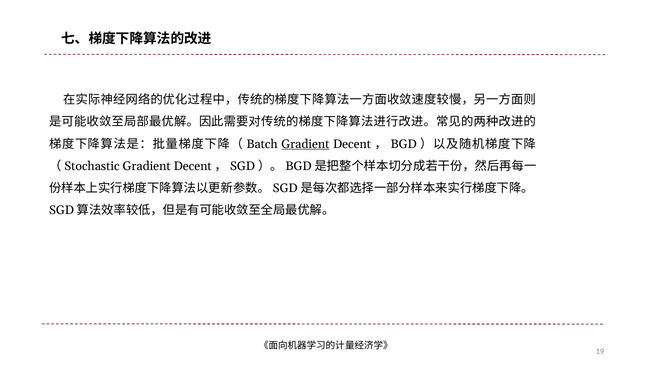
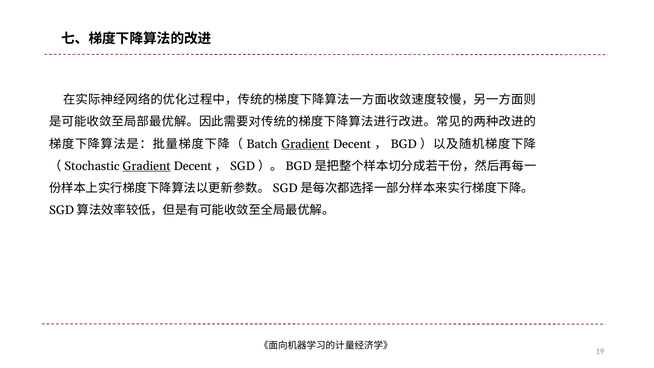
Gradient at (147, 166) underline: none -> present
